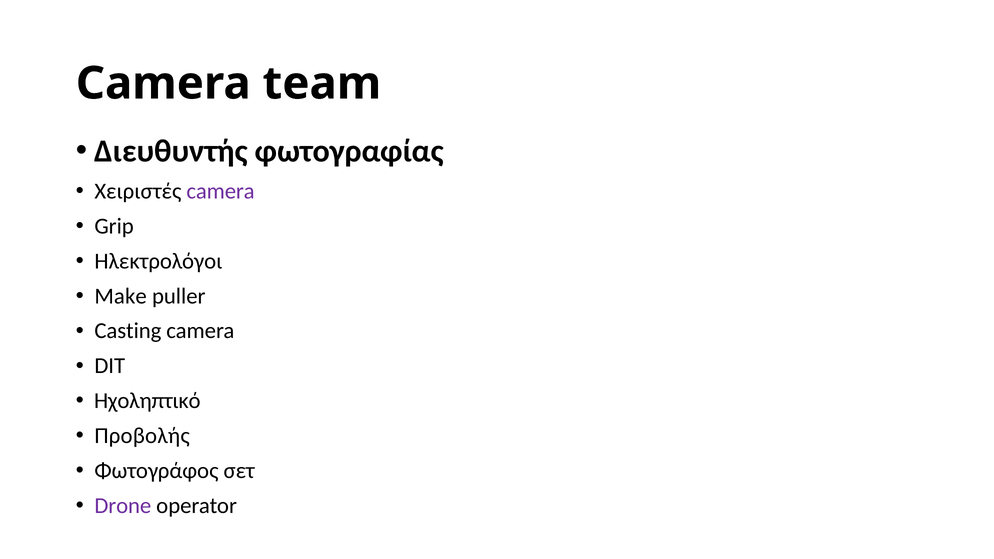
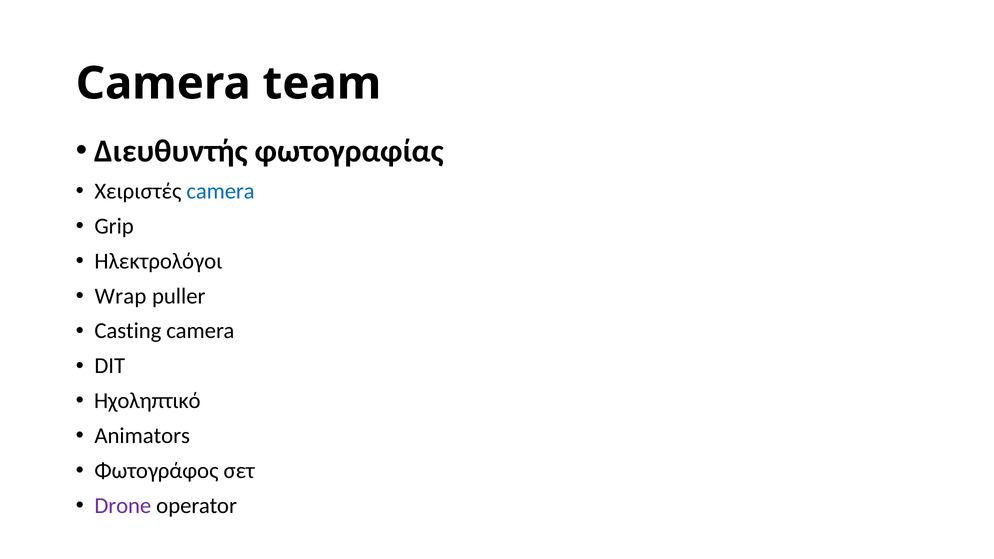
camera at (221, 191) colour: purple -> blue
Make: Make -> Wrap
Προβολής: Προβολής -> Animators
